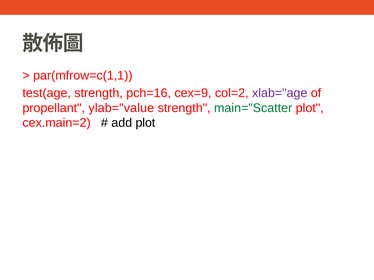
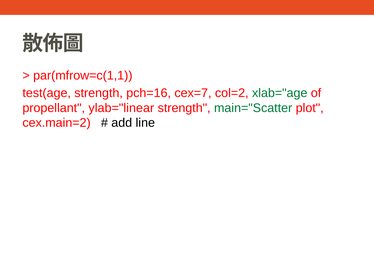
cex=9: cex=9 -> cex=7
xlab="age colour: purple -> green
ylab="value: ylab="value -> ylab="linear
add plot: plot -> line
